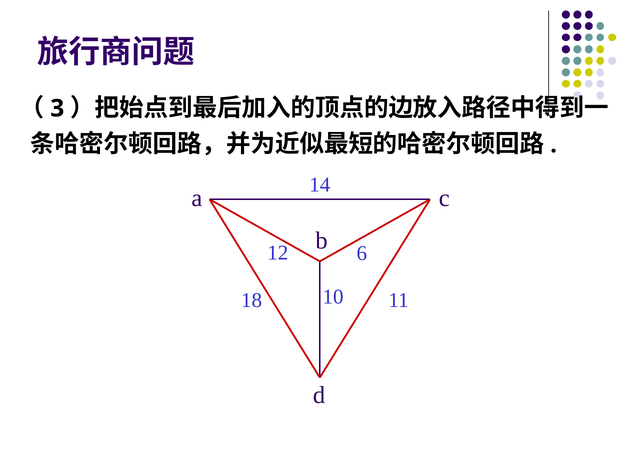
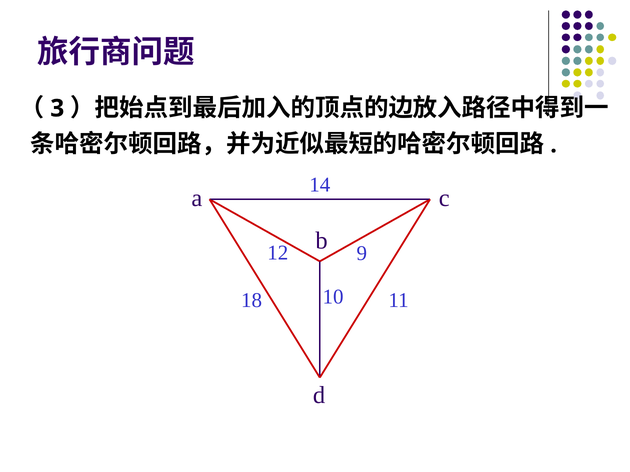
6: 6 -> 9
